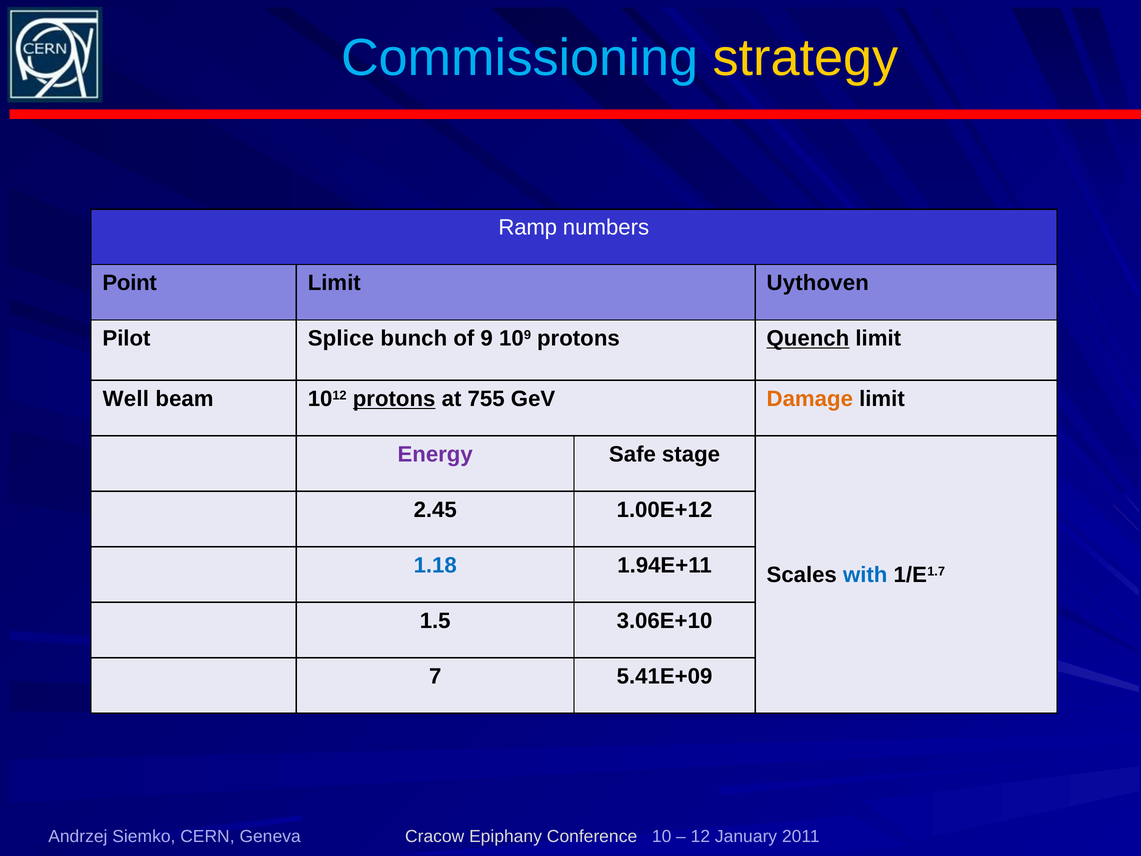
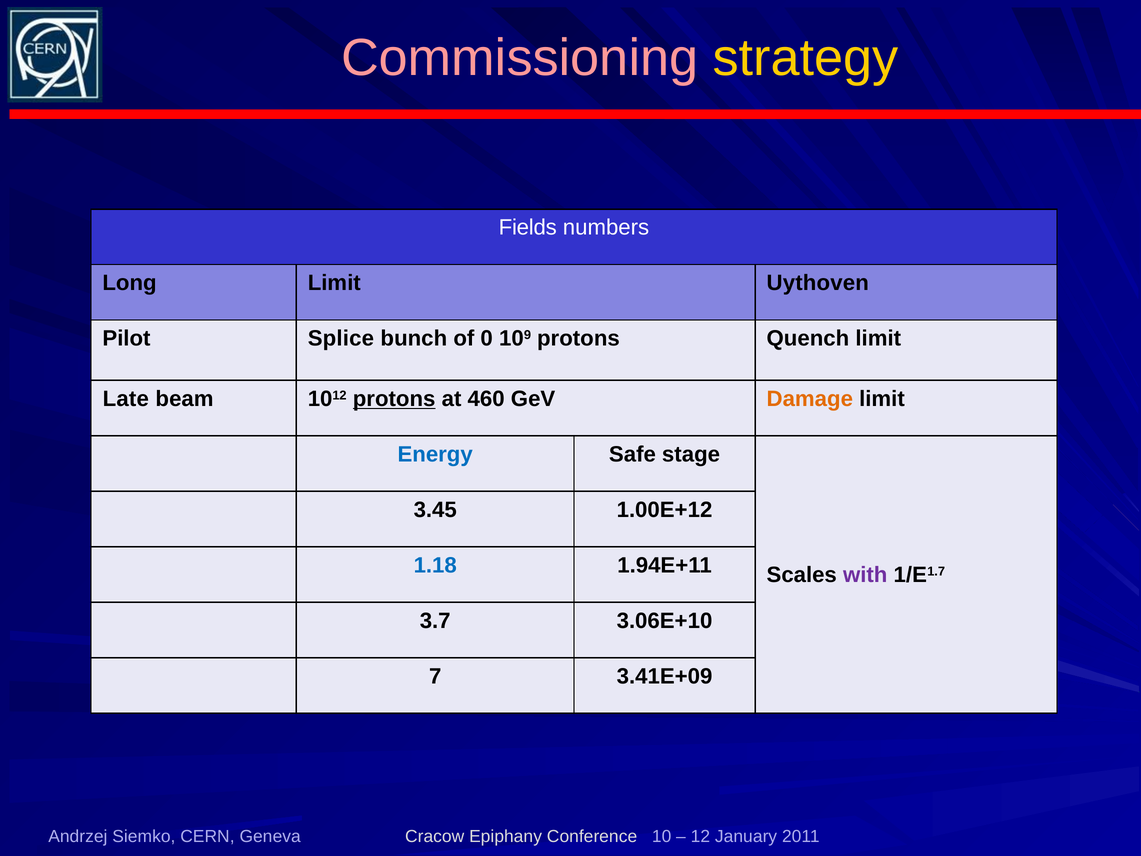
Commissioning colour: light blue -> pink
Ramp: Ramp -> Fields
Point: Point -> Long
9: 9 -> 0
Quench underline: present -> none
Well: Well -> Late
755: 755 -> 460
Energy colour: purple -> blue
2.45: 2.45 -> 3.45
with colour: blue -> purple
1.5: 1.5 -> 3.7
5.41E+09: 5.41E+09 -> 3.41E+09
